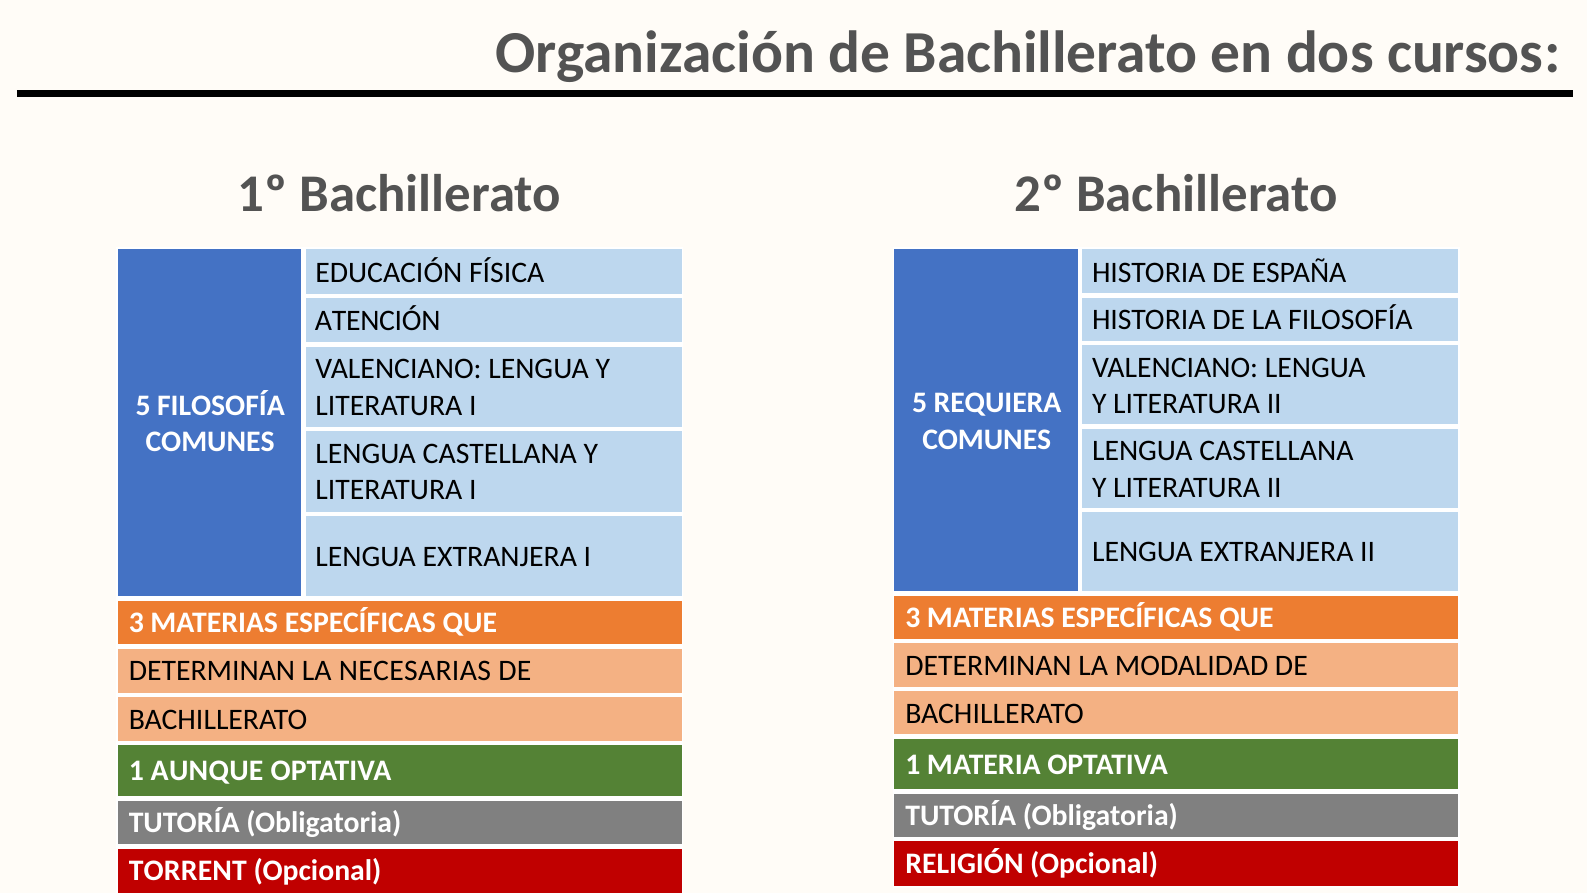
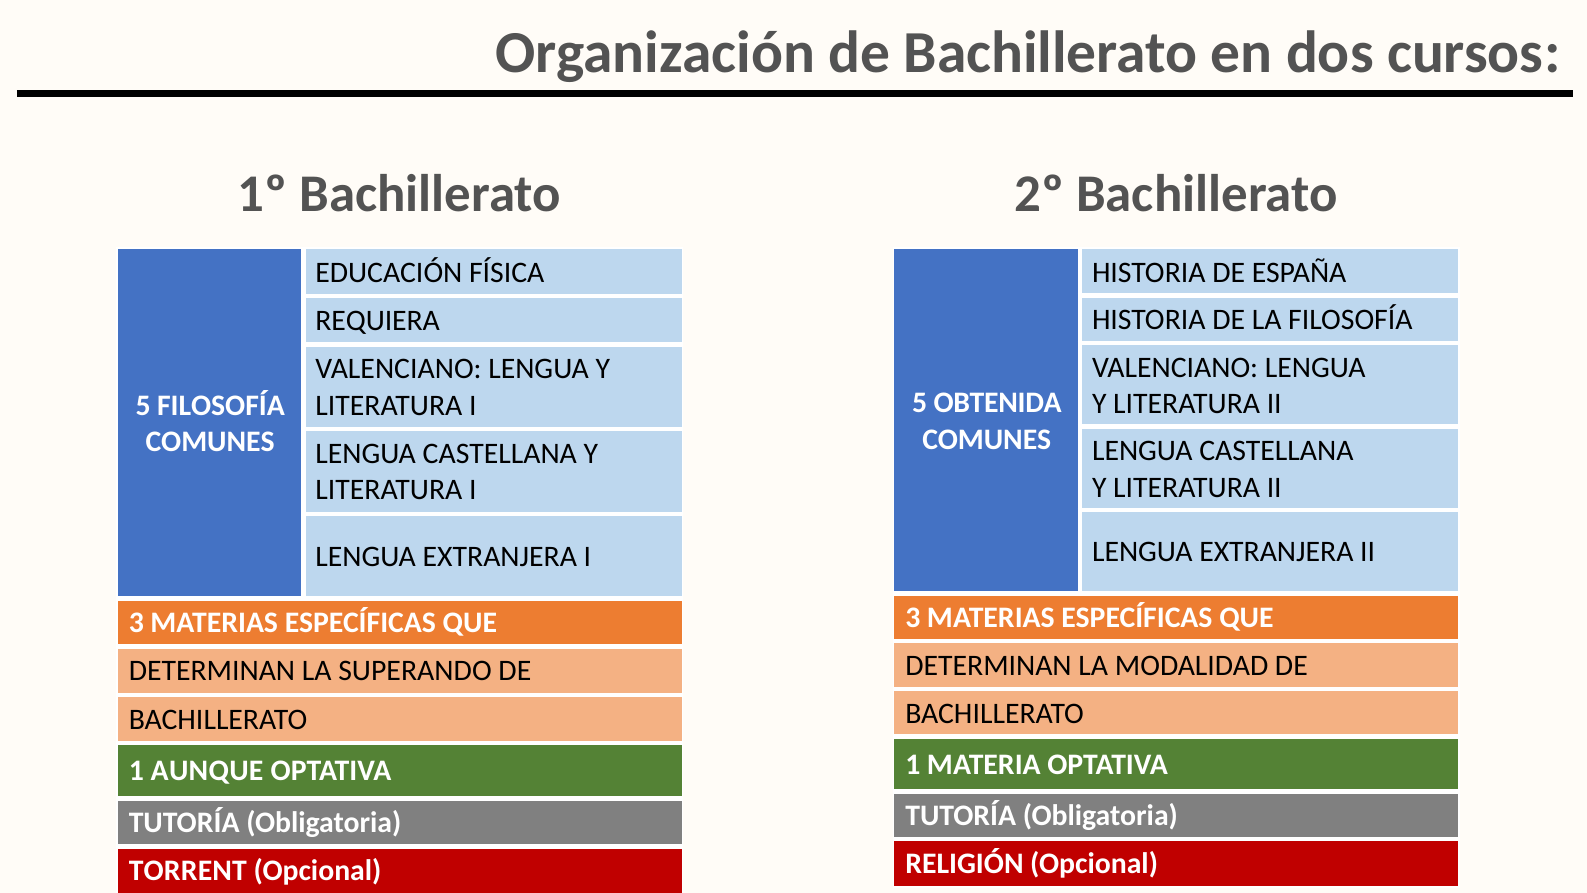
ATENCIÓN: ATENCIÓN -> REQUIERA
REQUIERA: REQUIERA -> OBTENIDA
NECESARIAS: NECESARIAS -> SUPERANDO
